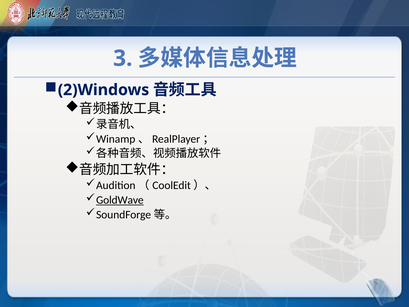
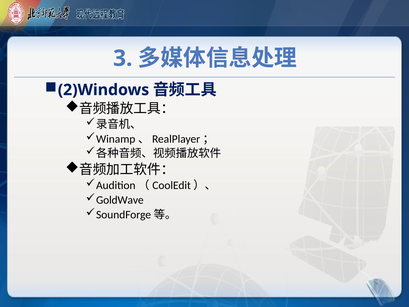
GoldWave underline: present -> none
